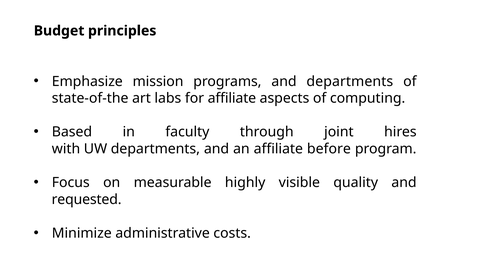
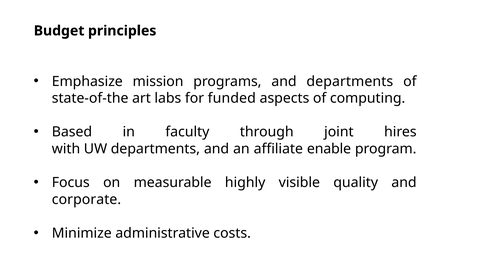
for affiliate: affiliate -> funded
before: before -> enable
requested: requested -> corporate
